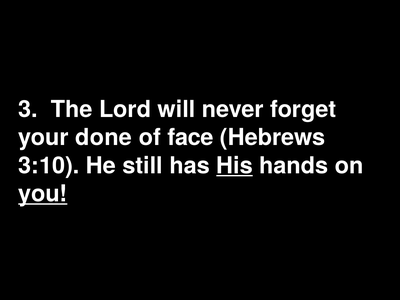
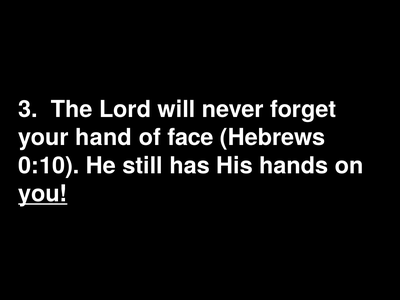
done: done -> hand
3:10: 3:10 -> 0:10
His underline: present -> none
